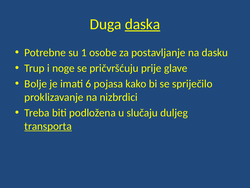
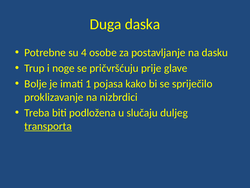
daska underline: present -> none
1: 1 -> 4
6: 6 -> 1
